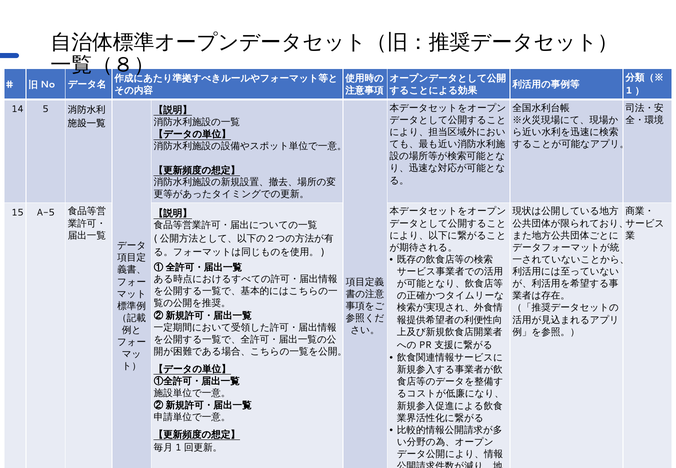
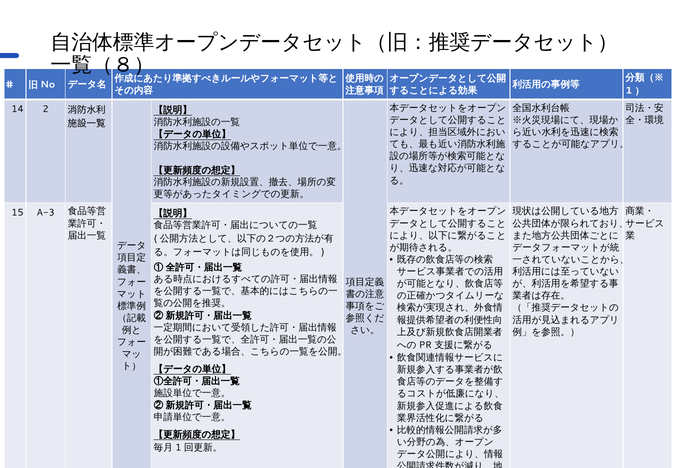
5: 5 -> 2
A-5: A-5 -> A-3
